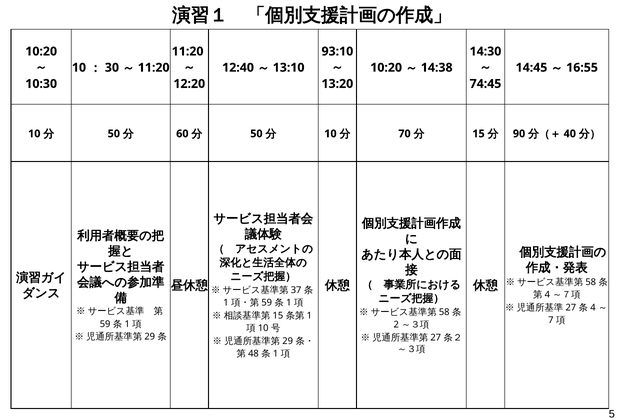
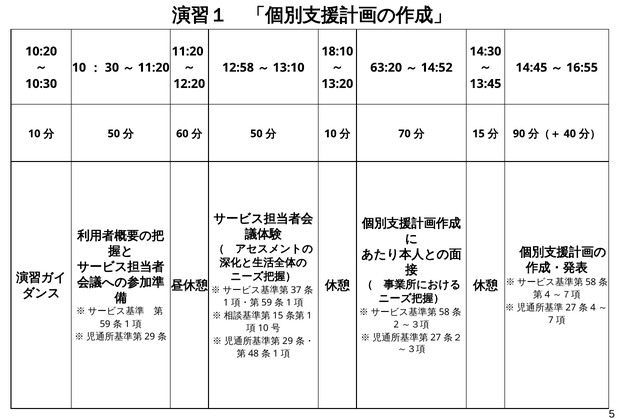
93:10: 93:10 -> 18:10
12:40: 12:40 -> 12:58
10:20 at (386, 68): 10:20 -> 63:20
14:38: 14:38 -> 14:52
74:45: 74:45 -> 13:45
